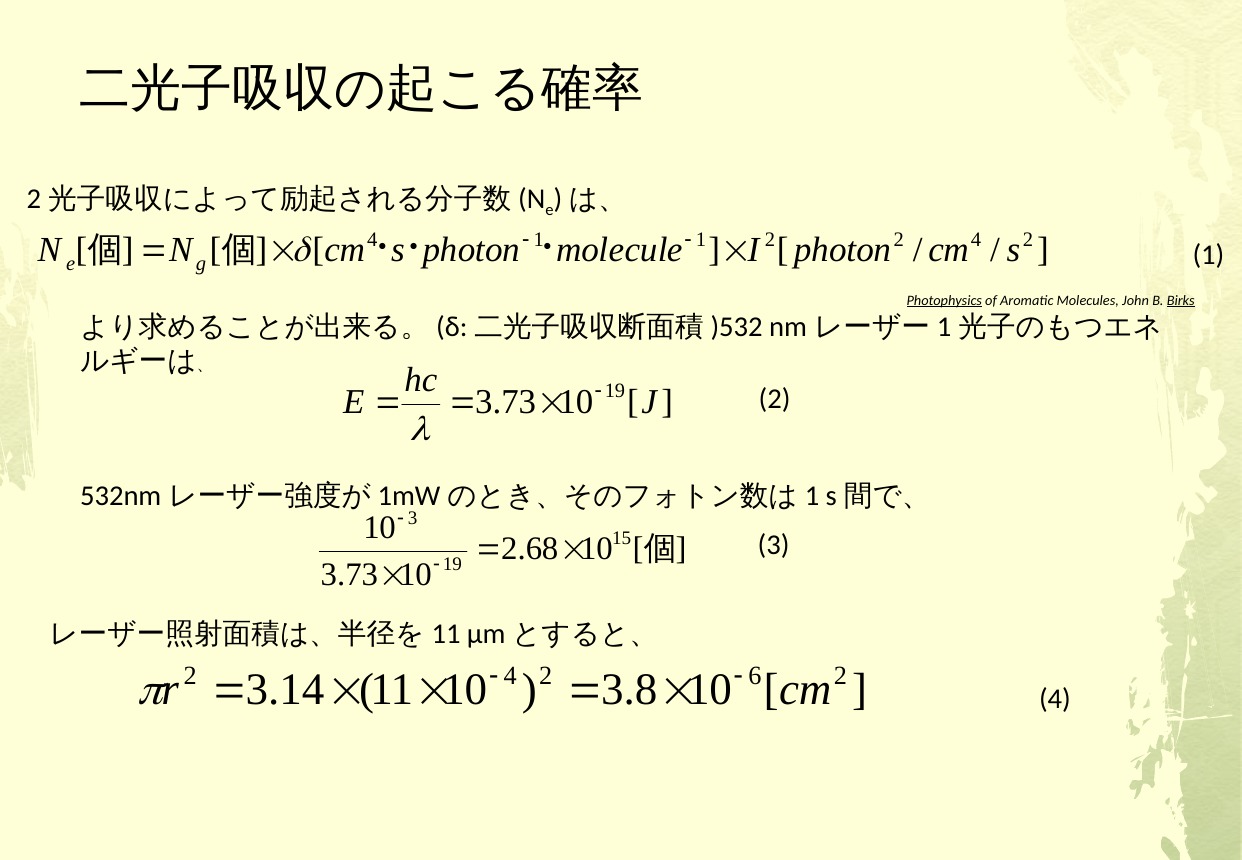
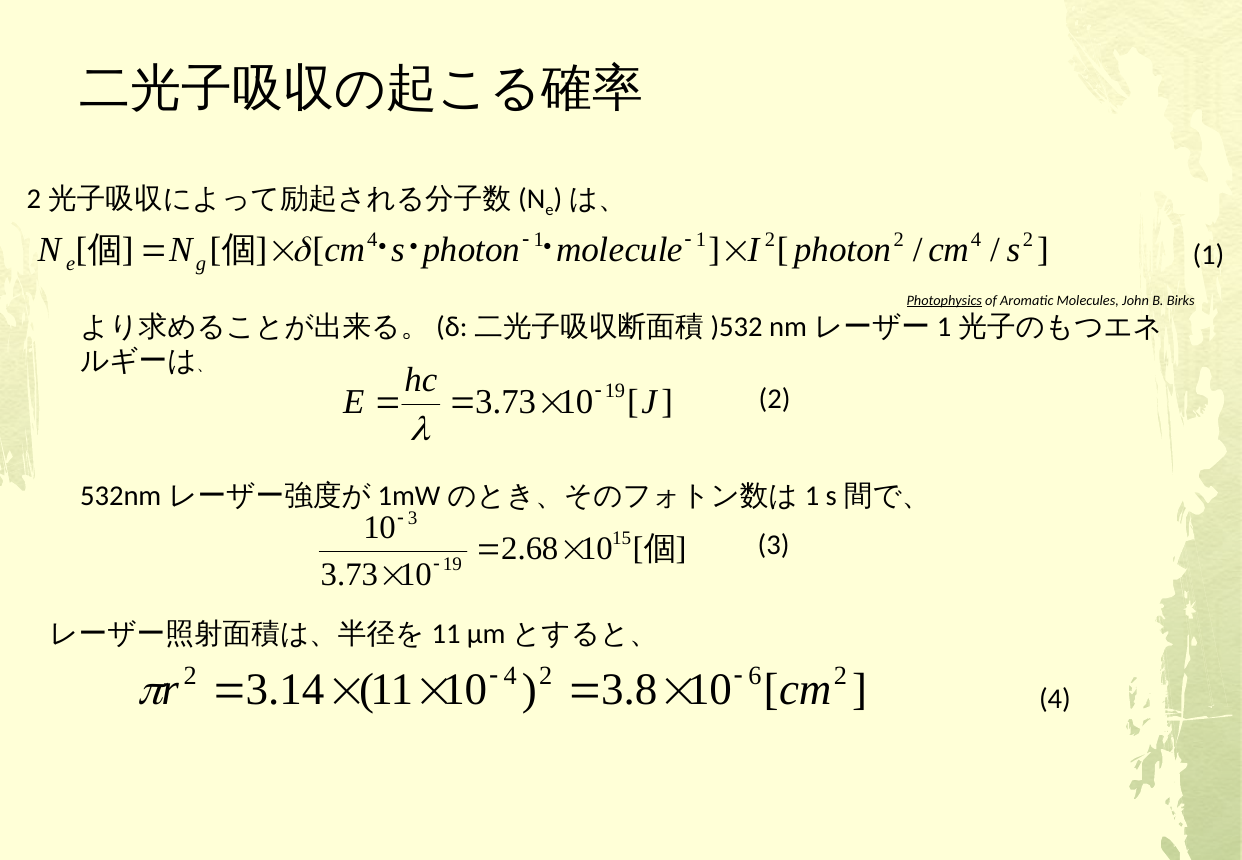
Birks underline: present -> none
